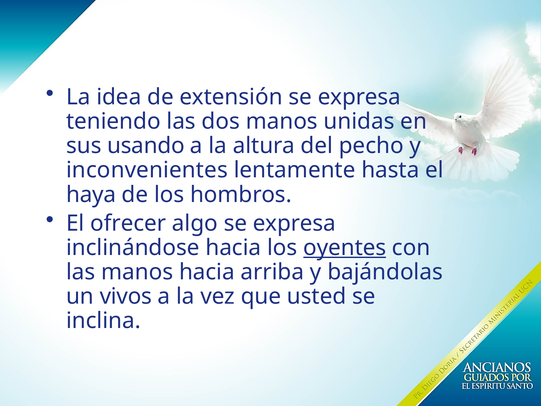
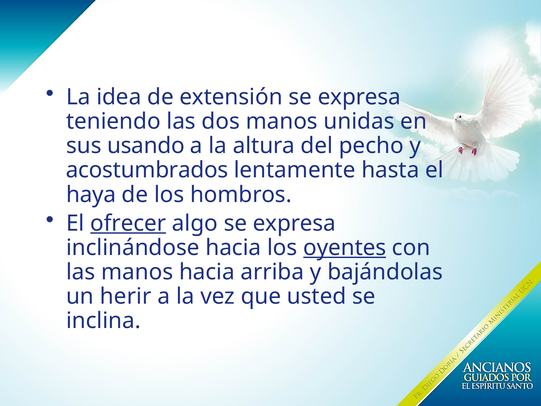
inconvenientes: inconvenientes -> acostumbrados
ofrecer underline: none -> present
vivos: vivos -> herir
